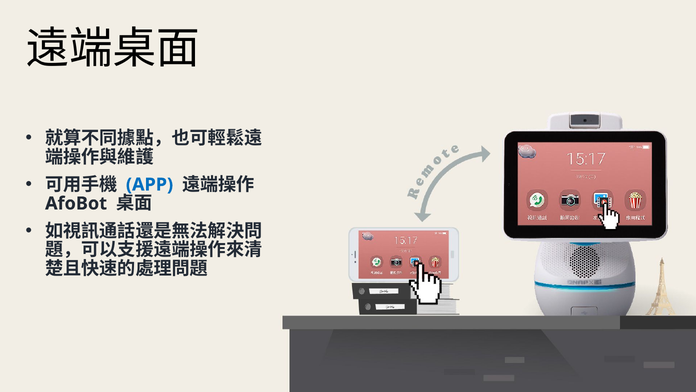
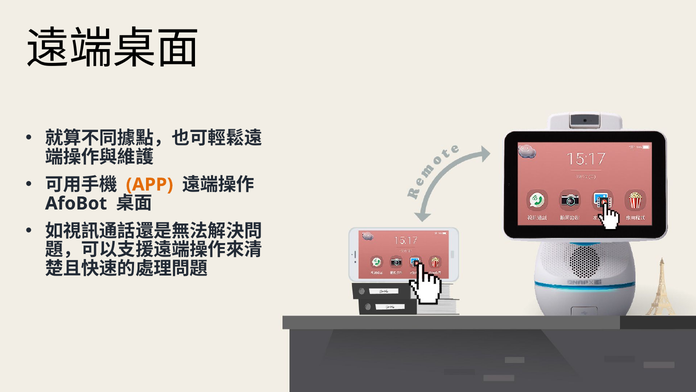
APP colour: blue -> orange
